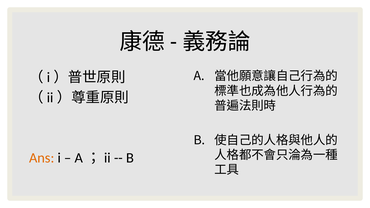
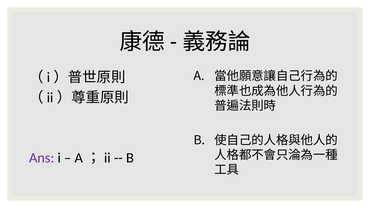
Ans colour: orange -> purple
